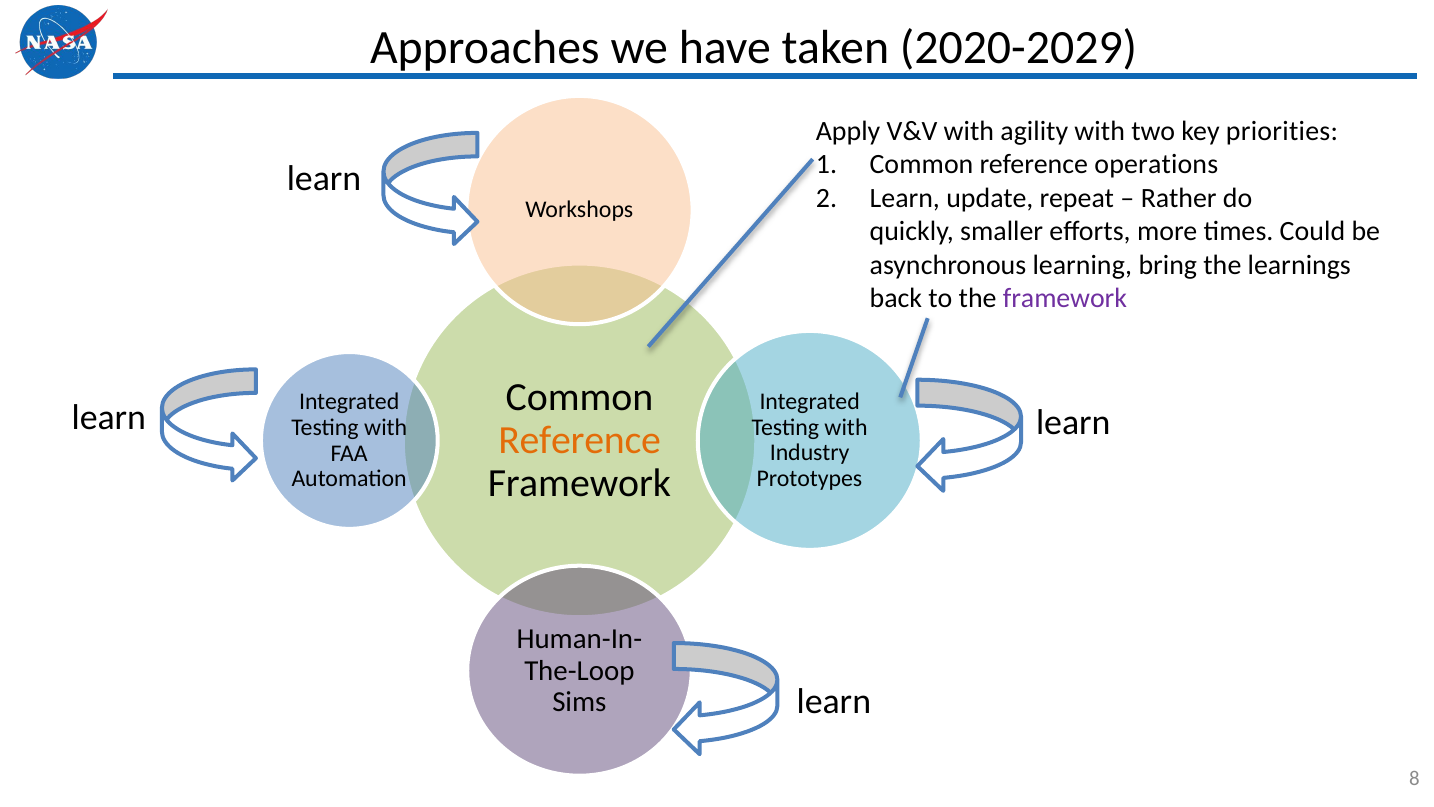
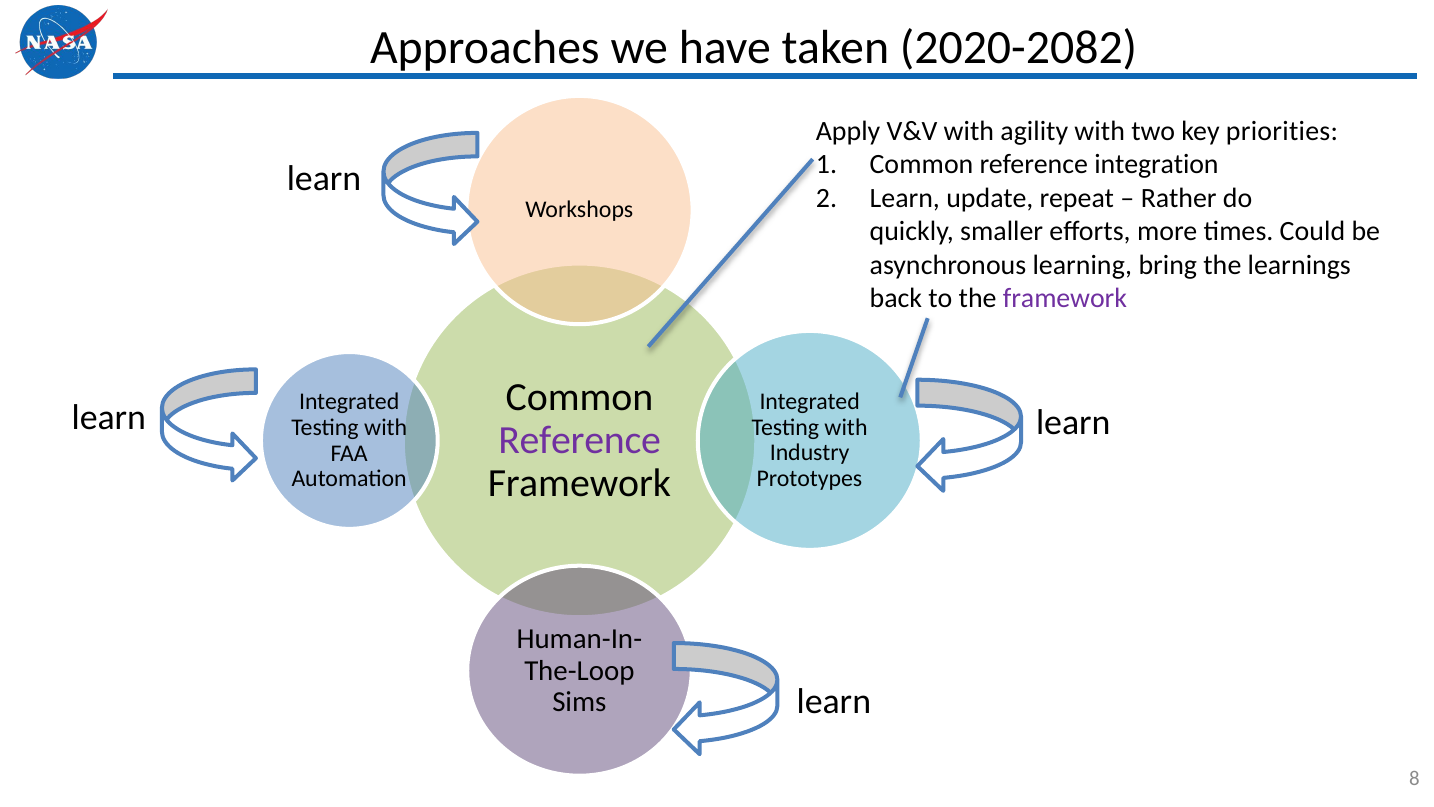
2020-2029: 2020-2029 -> 2020-2082
operations: operations -> integration
Reference at (580, 440) colour: orange -> purple
